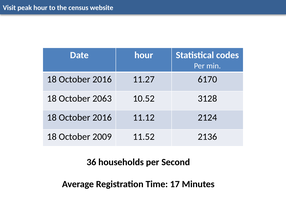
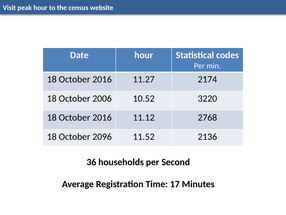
6170: 6170 -> 2174
2063: 2063 -> 2006
3128: 3128 -> 3220
2124: 2124 -> 2768
2009: 2009 -> 2096
